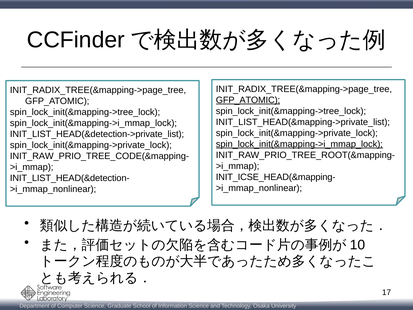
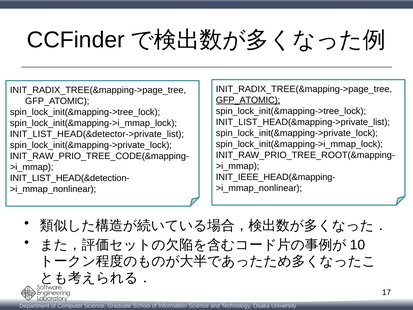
INIT_LIST_HEAD(&detection->private_list: INIT_LIST_HEAD(&detection->private_list -> INIT_LIST_HEAD(&detector->private_list
spin_lock_init(&mapping->i_mmap_lock at (299, 144) underline: present -> none
INIT_ICSE_HEAD(&mapping-: INIT_ICSE_HEAD(&mapping- -> INIT_IEEE_HEAD(&mapping-
